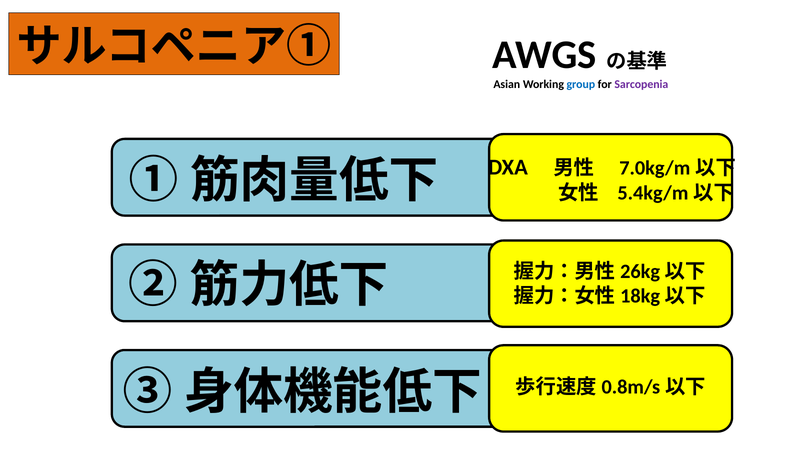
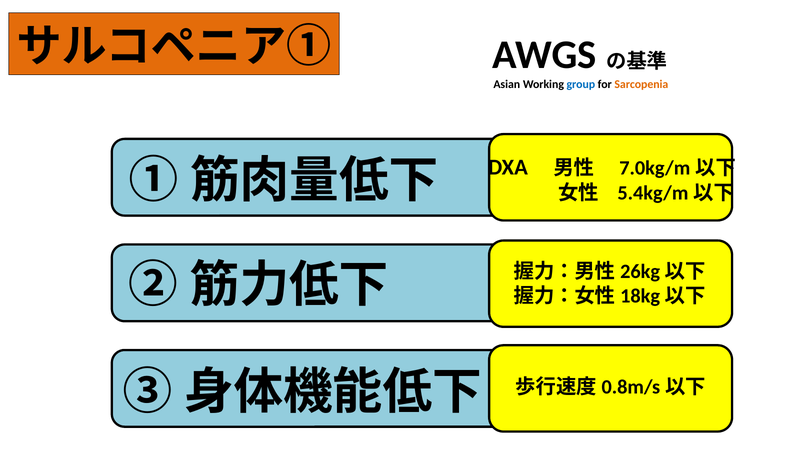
Sarcopenia colour: purple -> orange
